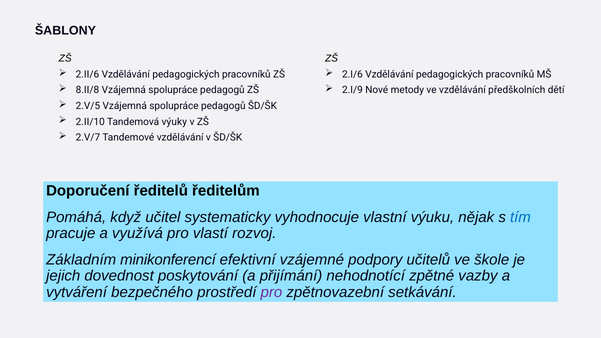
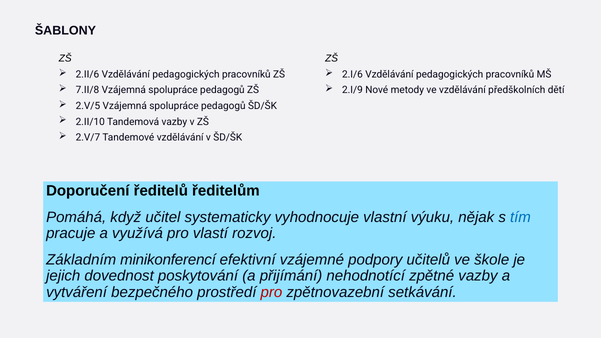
8.II/8: 8.II/8 -> 7.II/8
Tandemová výuky: výuky -> vazby
pro at (271, 292) colour: purple -> red
